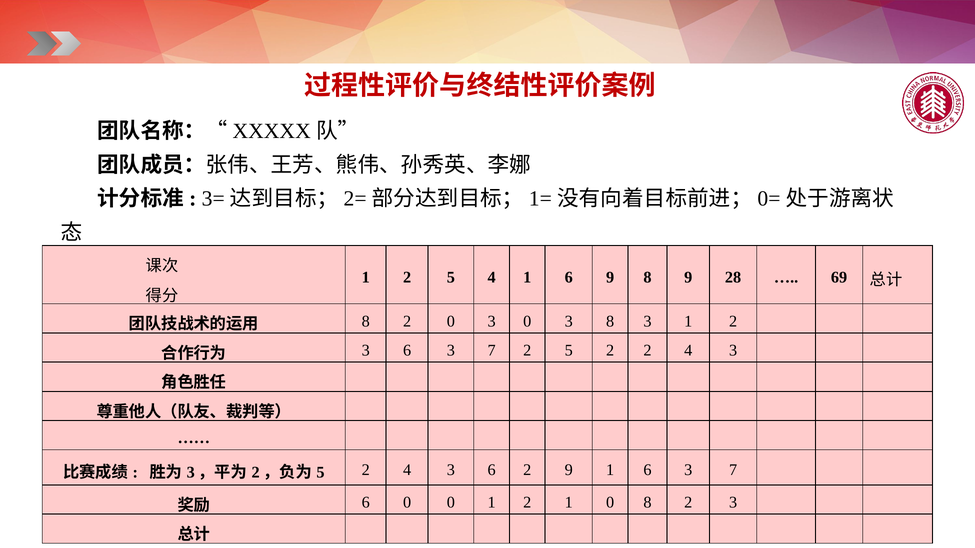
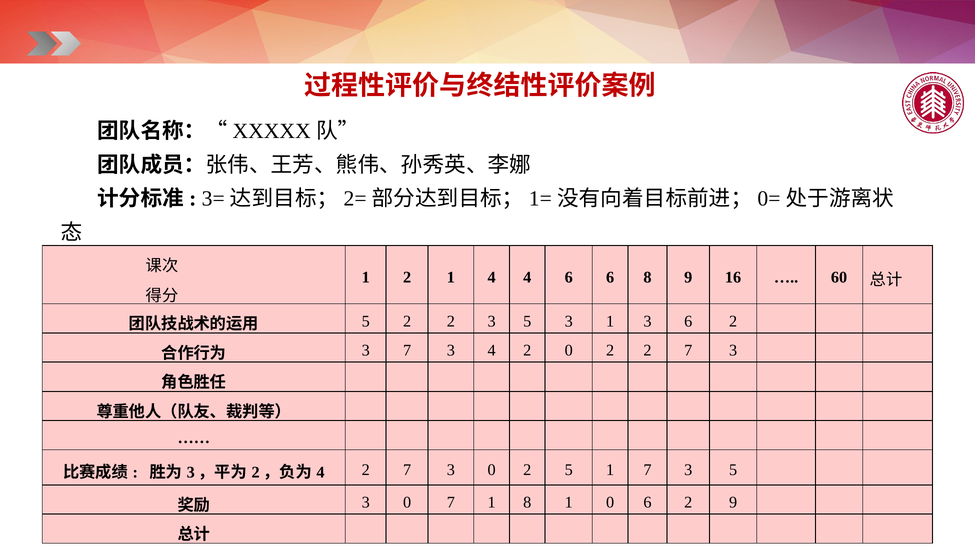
1 2 5: 5 -> 1
4 1: 1 -> 4
6 9: 9 -> 6
28: 28 -> 16
69: 69 -> 60
8 at (366, 321): 8 -> 5
0 at (451, 321): 0 -> 2
0 at (527, 321): 0 -> 5
3 8: 8 -> 1
3 1: 1 -> 6
6 at (407, 351): 6 -> 7
7 at (492, 351): 7 -> 4
5 at (569, 351): 5 -> 0
2 2 4: 4 -> 7
5 at (321, 473): 5 -> 4
4 at (407, 470): 4 -> 7
6 at (492, 470): 6 -> 0
2 9: 9 -> 5
6 at (647, 470): 6 -> 7
7 at (733, 470): 7 -> 5
6 at (366, 503): 6 -> 3
0 0: 0 -> 7
2 at (527, 503): 2 -> 8
0 8: 8 -> 6
2 3: 3 -> 9
